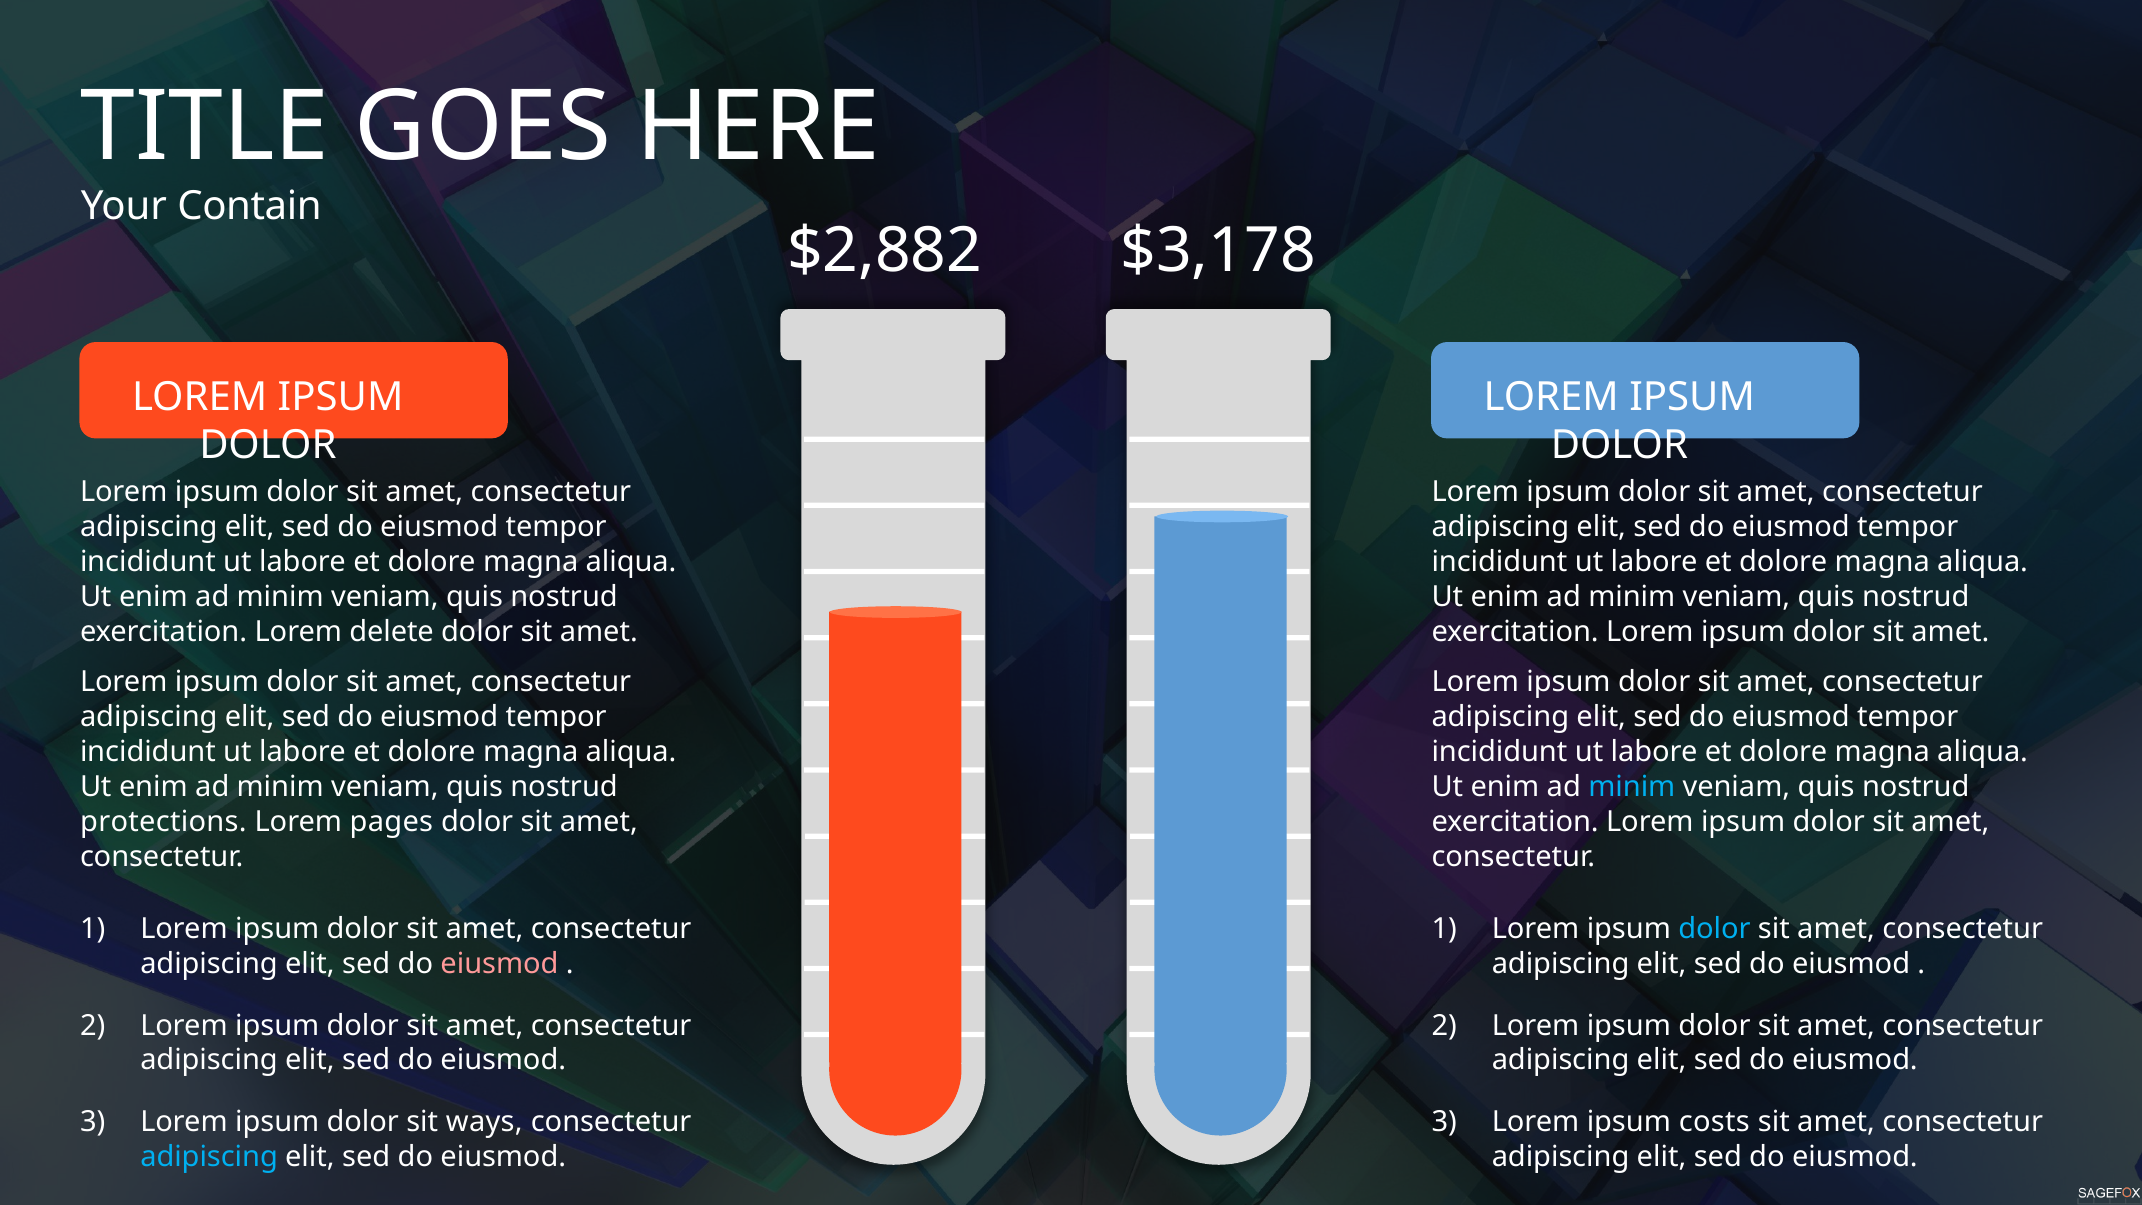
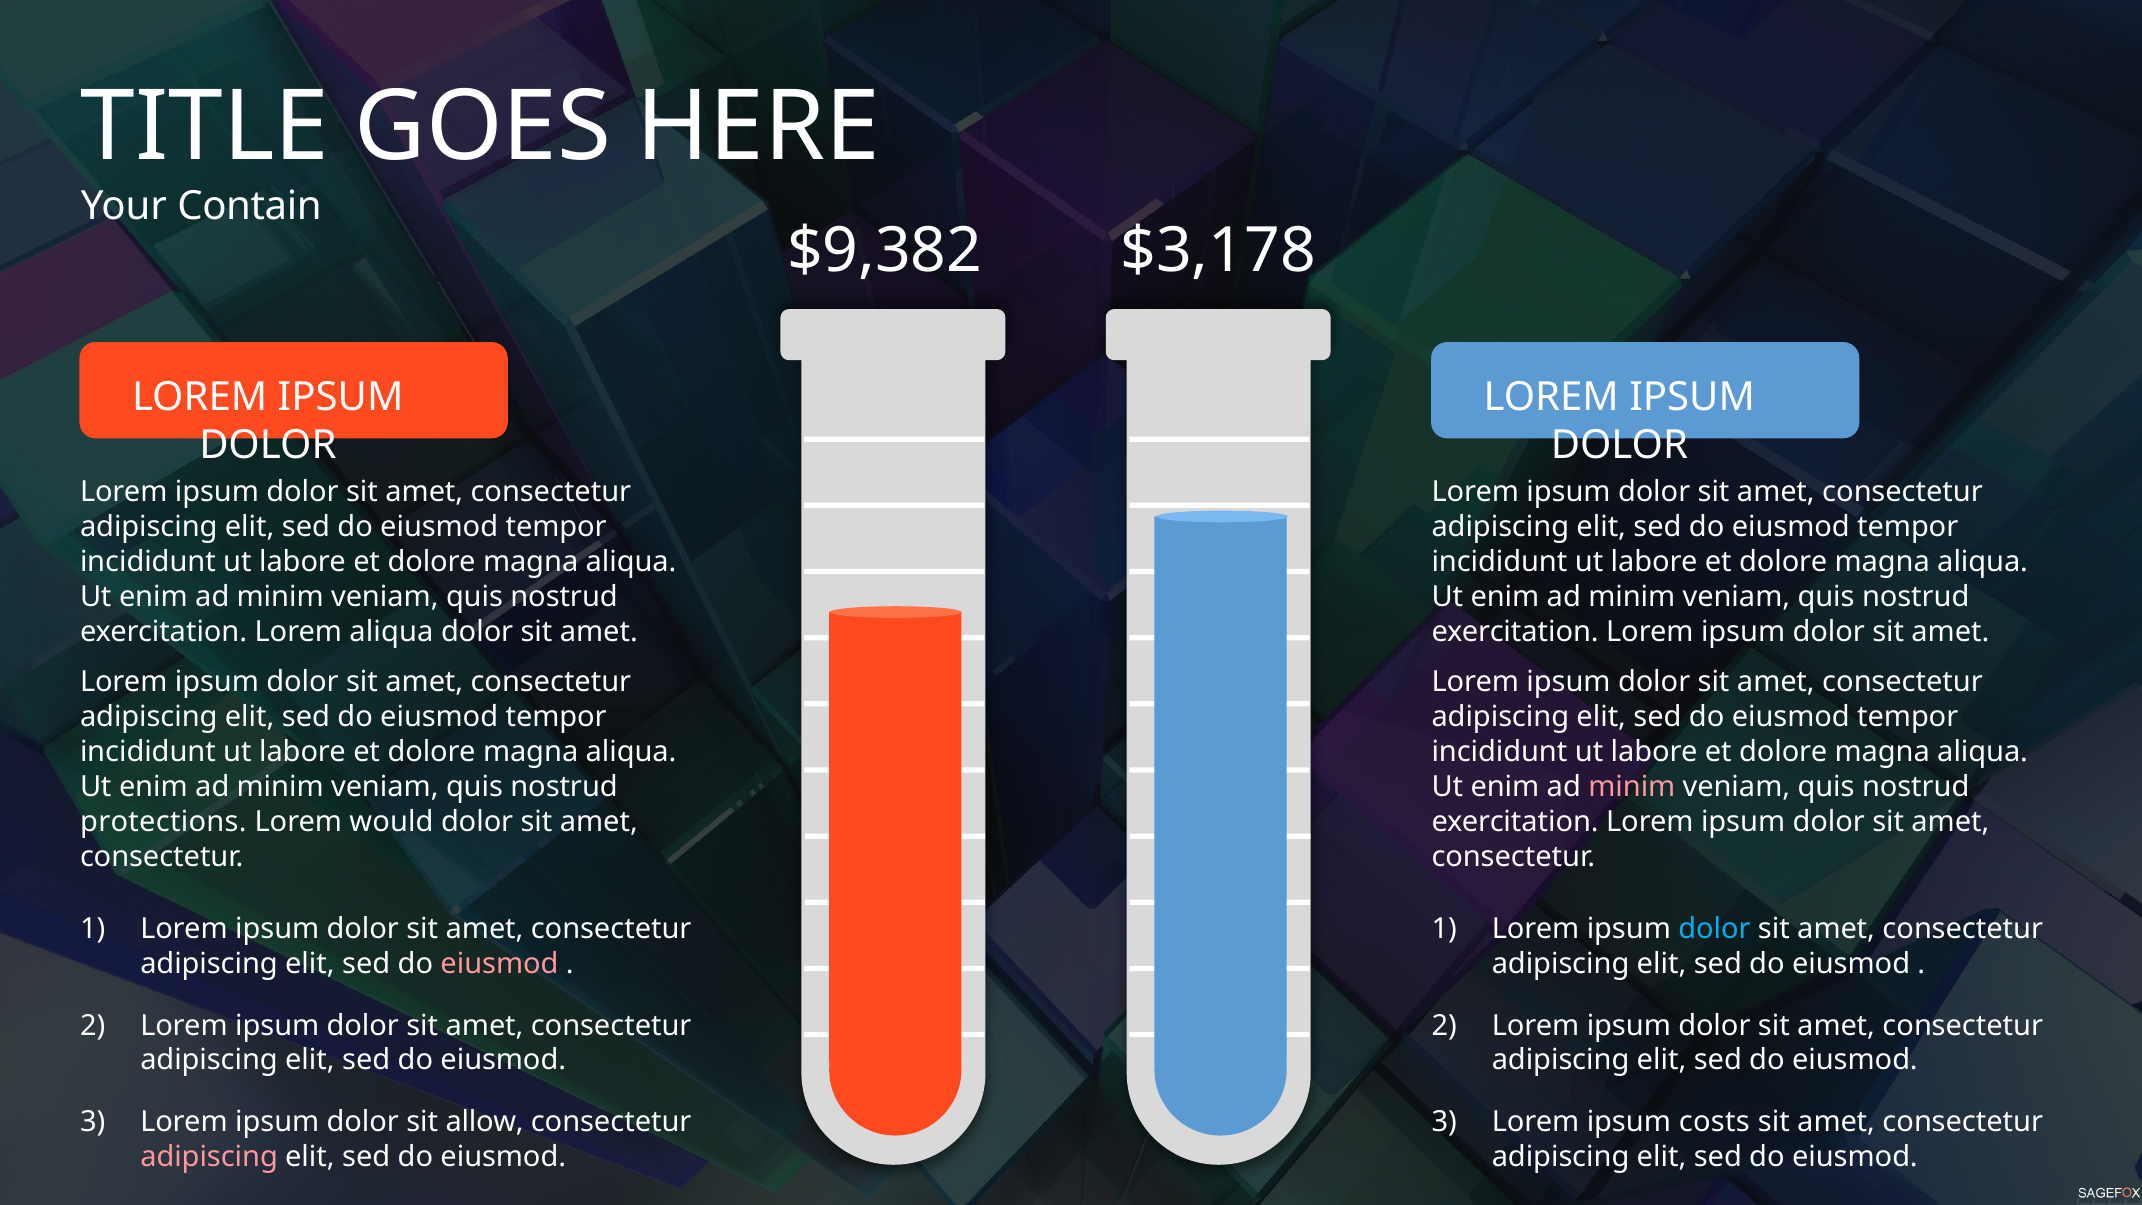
$2,882: $2,882 -> $9,382
Lorem delete: delete -> aliqua
minim at (1632, 787) colour: light blue -> pink
pages: pages -> would
ways: ways -> allow
adipiscing at (209, 1157) colour: light blue -> pink
